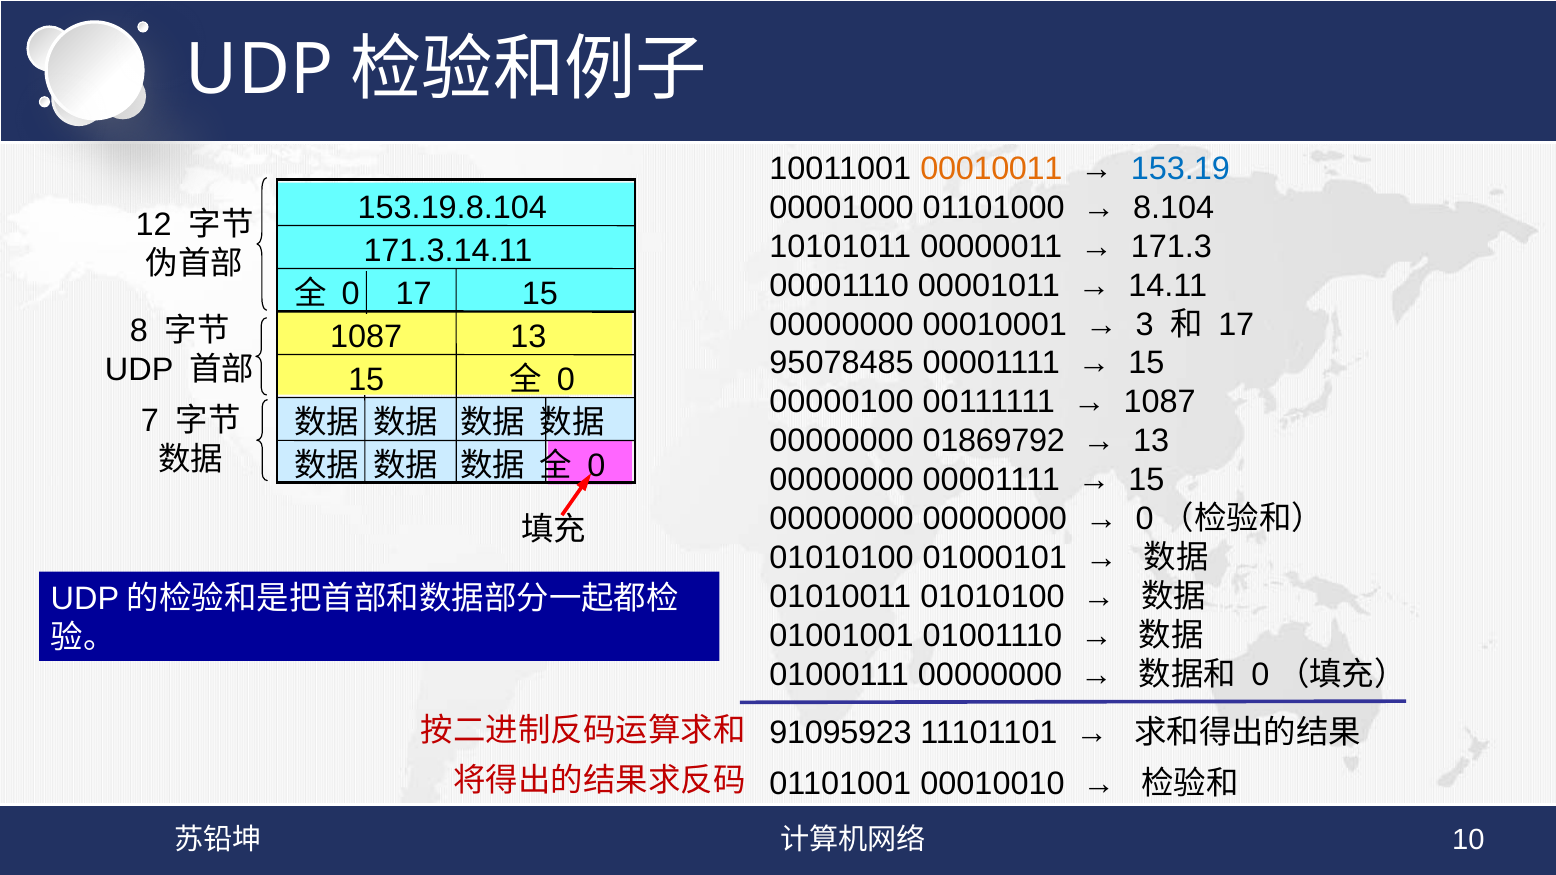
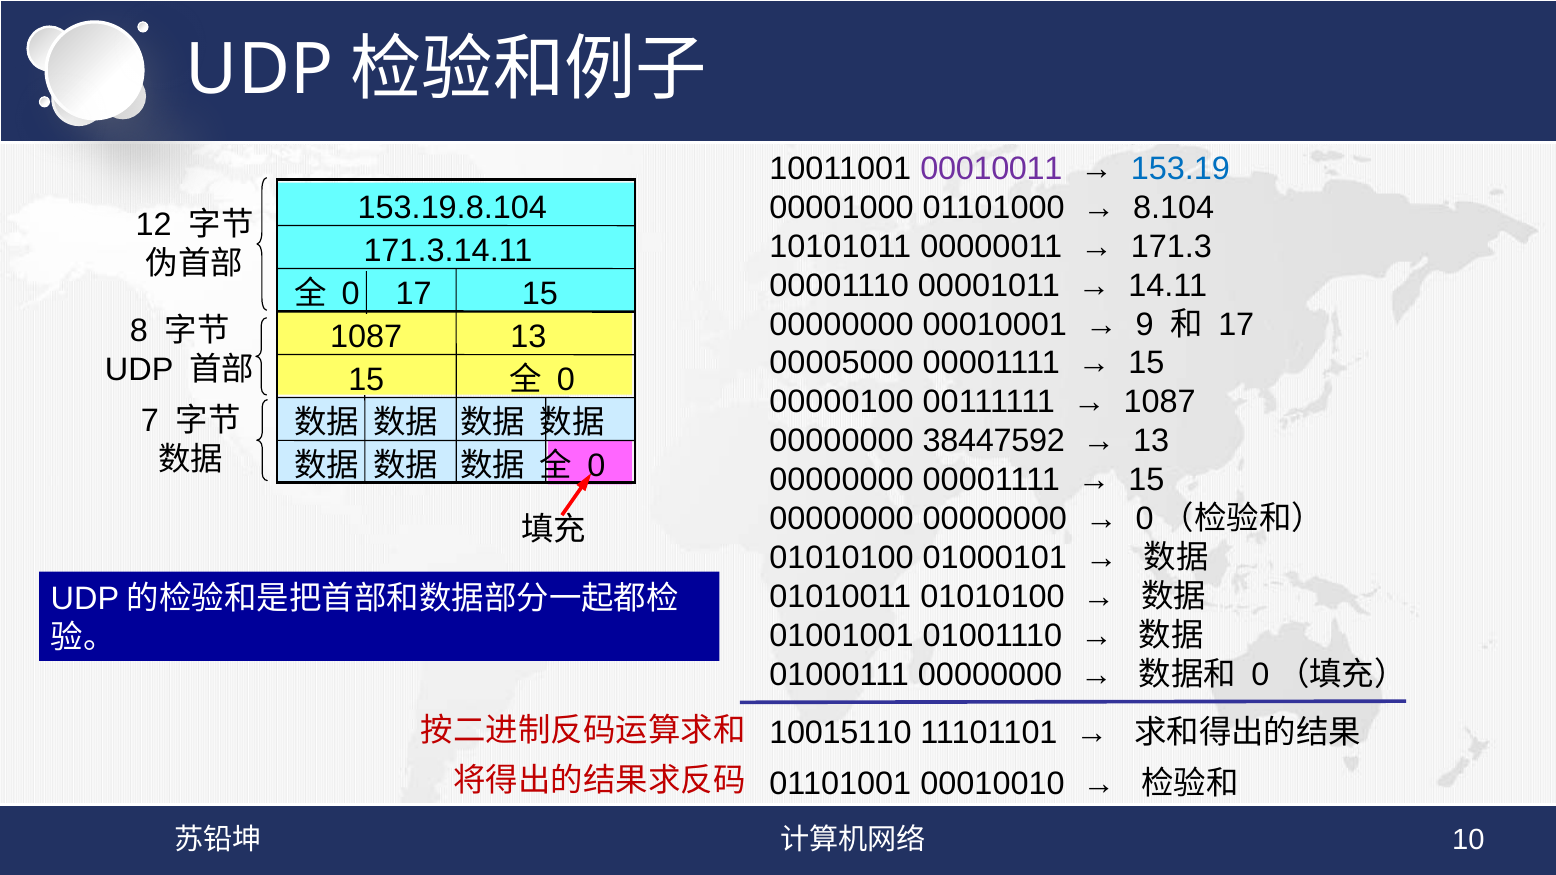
00010011 colour: orange -> purple
3: 3 -> 9
95078485: 95078485 -> 00005000
01869792: 01869792 -> 38447592
91095923: 91095923 -> 10015110
